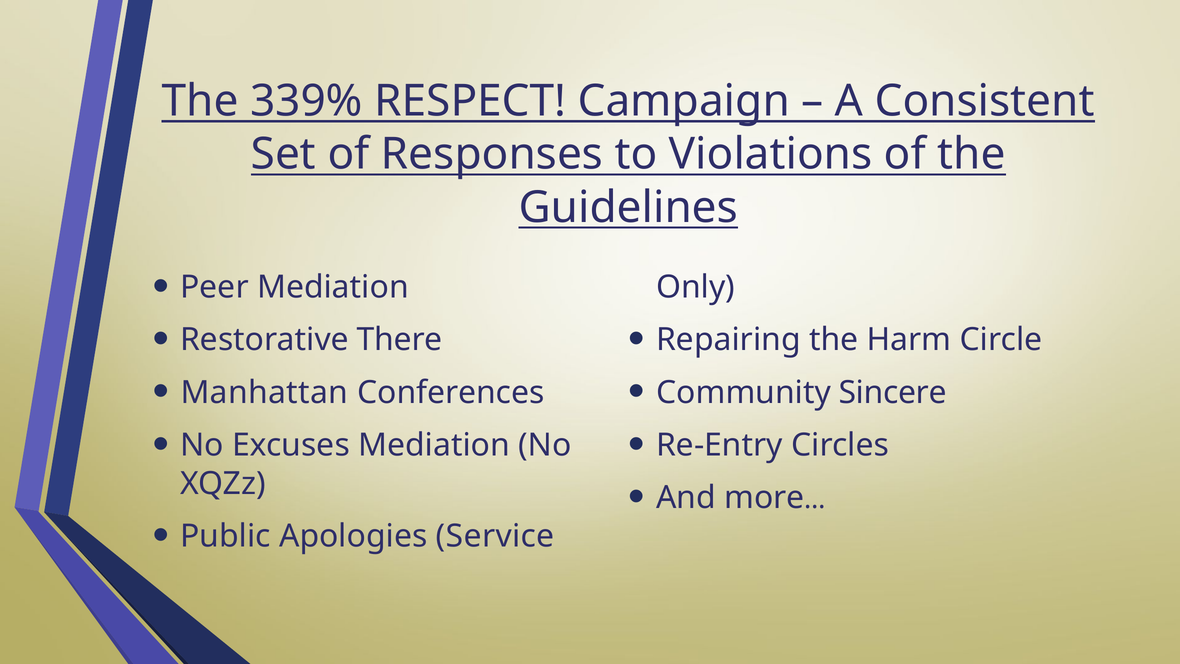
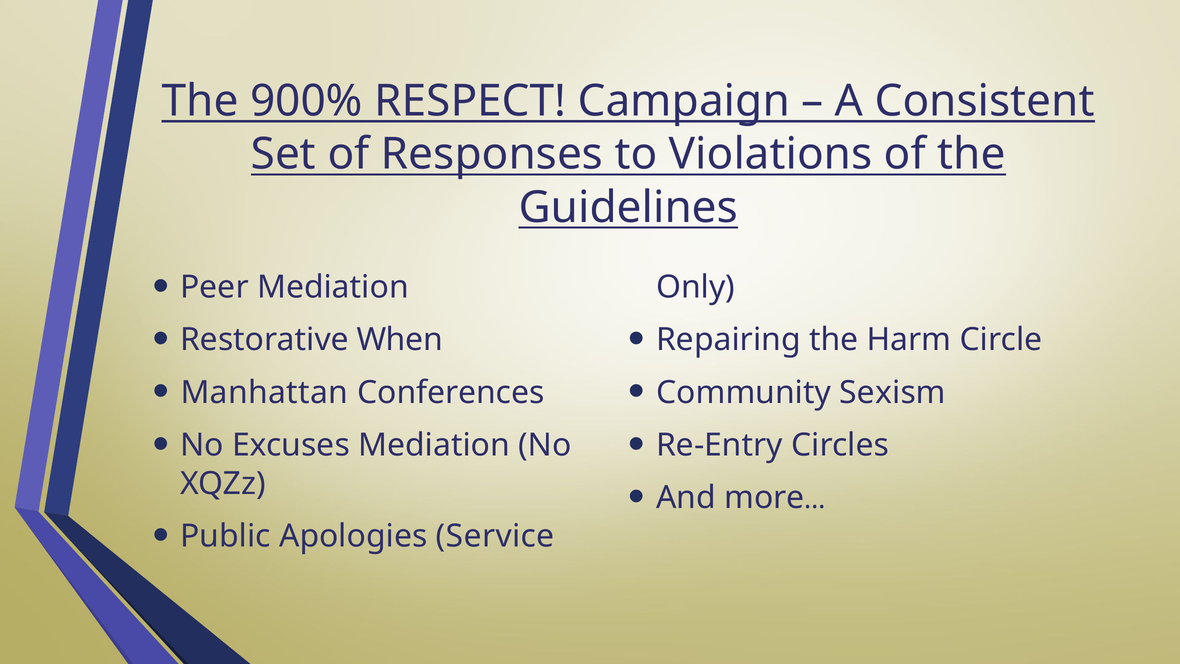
339%: 339% -> 900%
There: There -> When
Sincere: Sincere -> Sexism
